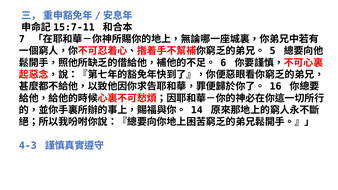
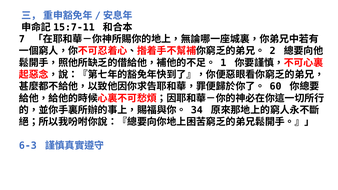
5: 5 -> 2
6: 6 -> 1
16: 16 -> 60
14: 14 -> 34
4-3: 4-3 -> 6-3
